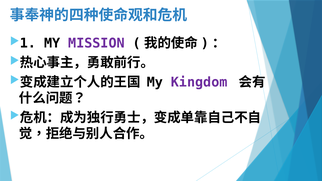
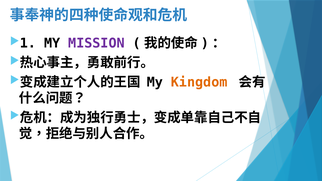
Kingdom colour: purple -> orange
